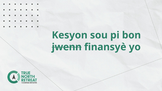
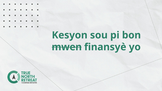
jwenn: jwenn -> mwen
